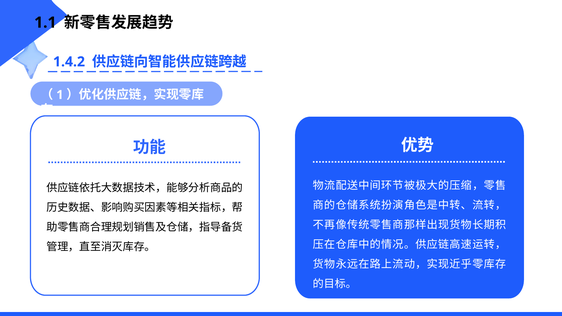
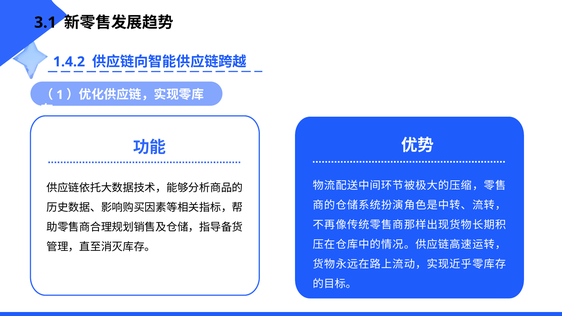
1.1: 1.1 -> 3.1
